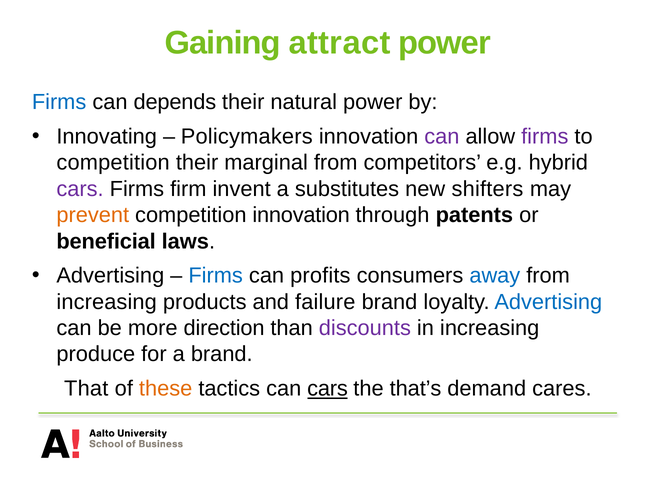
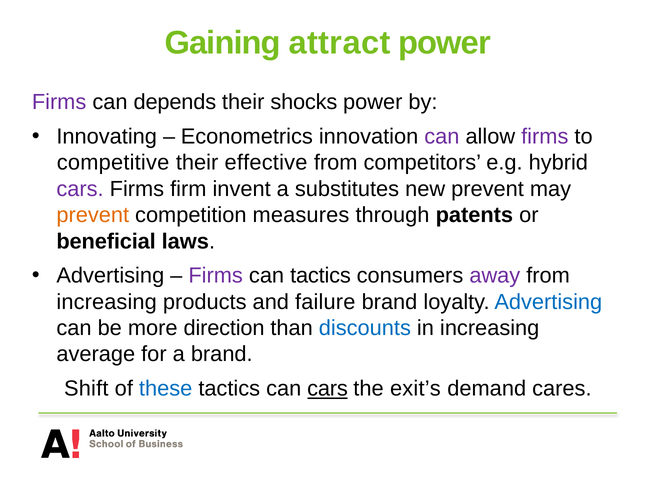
Firms at (59, 102) colour: blue -> purple
natural: natural -> shocks
Policymakers: Policymakers -> Econometrics
competition at (113, 163): competition -> competitive
marginal: marginal -> effective
new shifters: shifters -> prevent
competition innovation: innovation -> measures
Firms at (216, 275) colour: blue -> purple
can profits: profits -> tactics
away colour: blue -> purple
discounts colour: purple -> blue
produce: produce -> average
That: That -> Shift
these colour: orange -> blue
that’s: that’s -> exit’s
